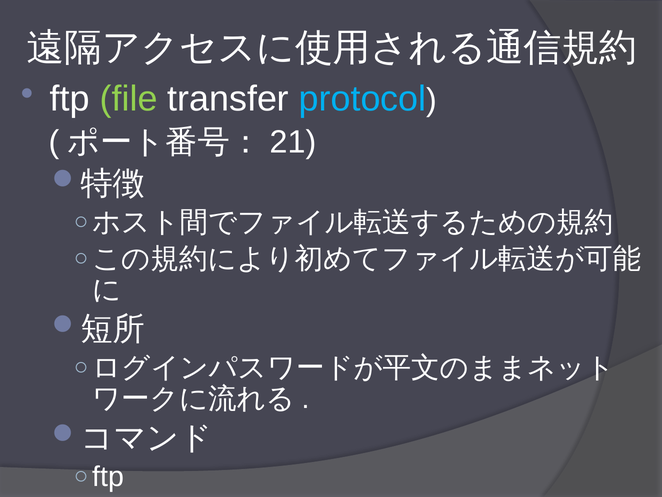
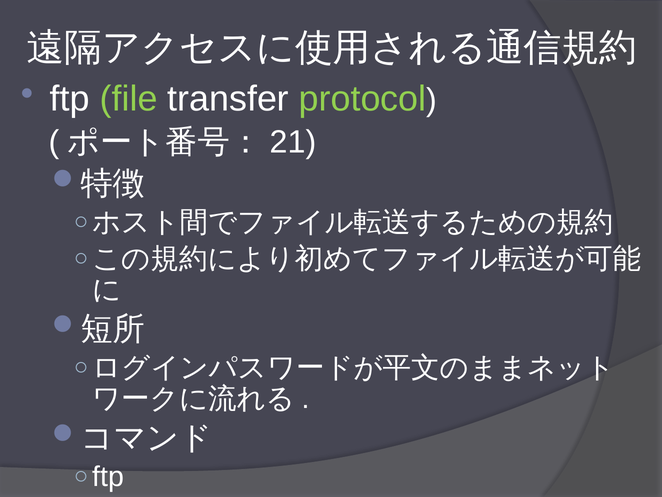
protocol colour: light blue -> light green
